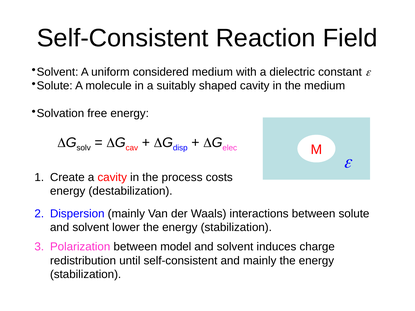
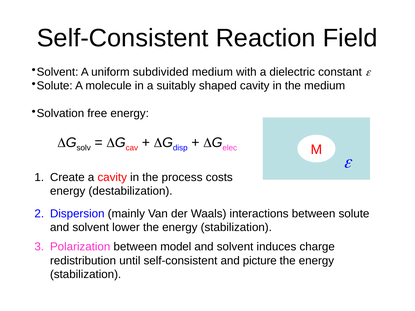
considered: considered -> subdivided
and mainly: mainly -> picture
